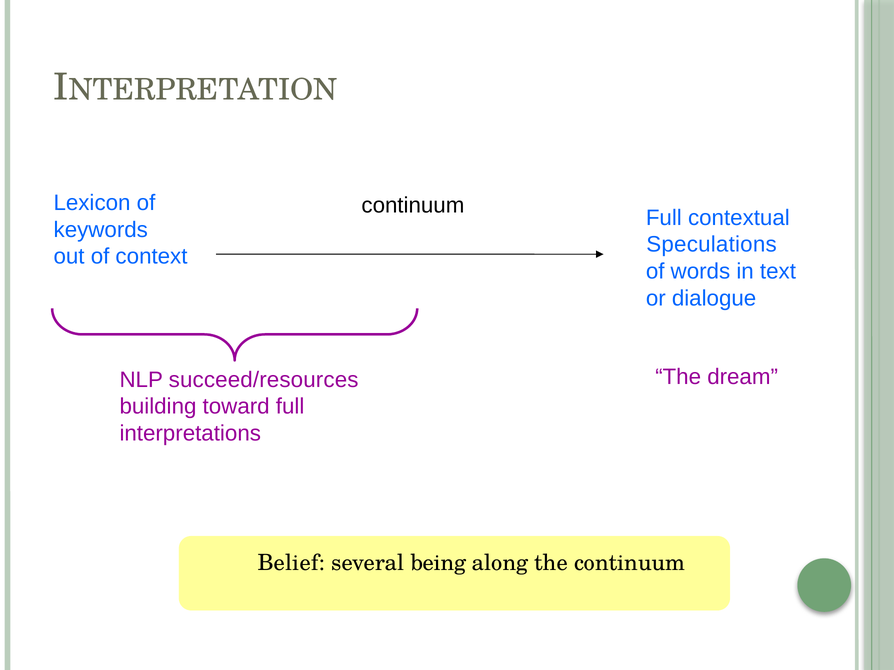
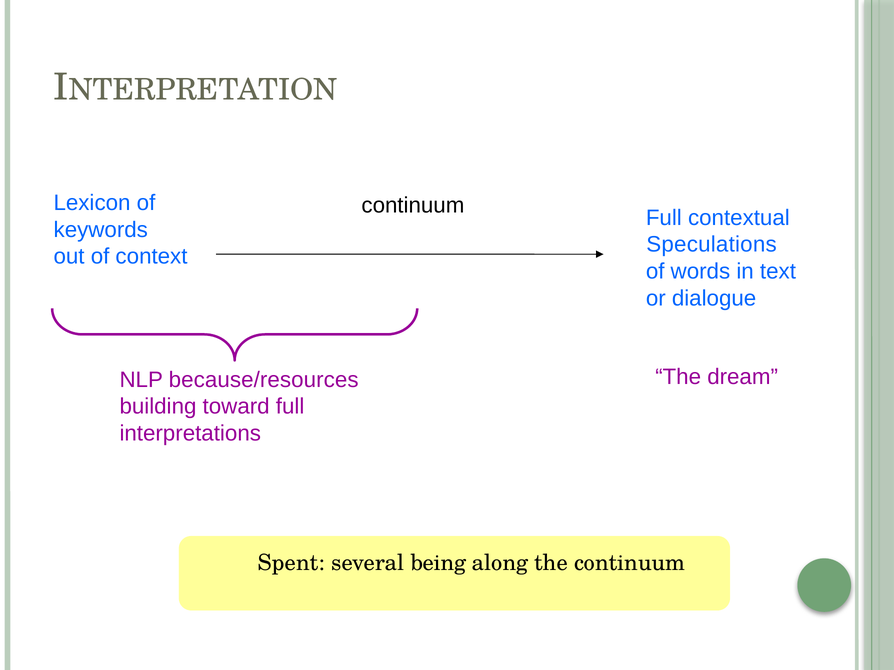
succeed/resources: succeed/resources -> because/resources
Belief: Belief -> Spent
